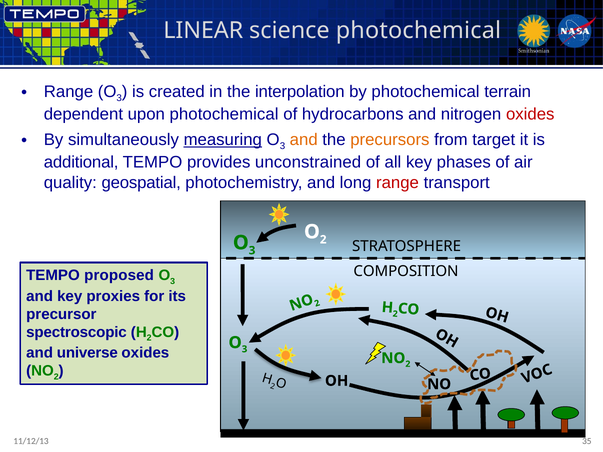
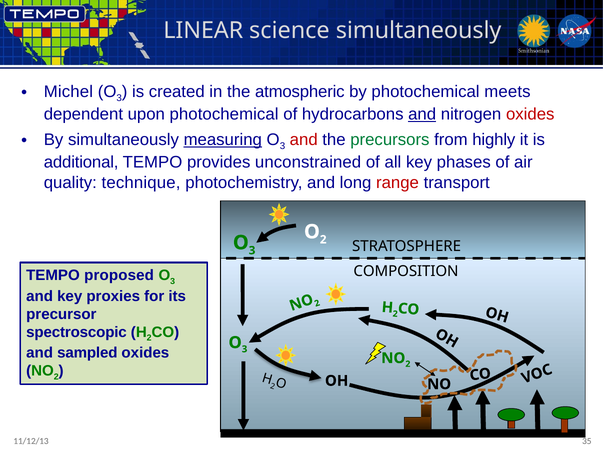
science photochemical: photochemical -> simultaneously
Range at (69, 92): Range -> Michel
interpolation: interpolation -> atmospheric
terrain: terrain -> meets
and at (422, 114) underline: none -> present
and at (304, 140) colour: orange -> red
precursors colour: orange -> green
target: target -> highly
geospatial: geospatial -> technique
universe: universe -> sampled
